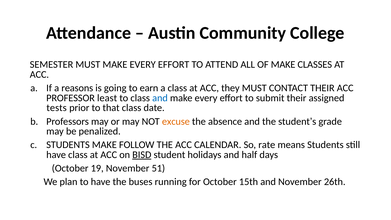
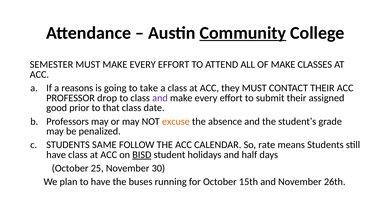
Community underline: none -> present
earn: earn -> take
least: least -> drop
and at (160, 98) colour: blue -> purple
tests: tests -> good
STUDENTS MAKE: MAKE -> SAME
19: 19 -> 25
51: 51 -> 30
